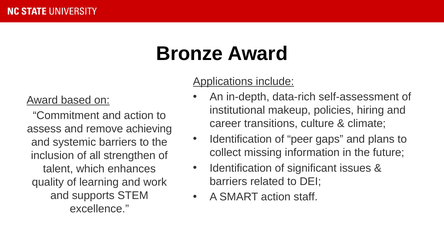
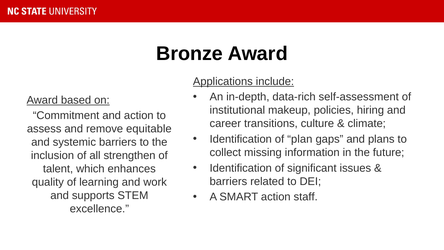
achieving: achieving -> equitable
peer: peer -> plan
